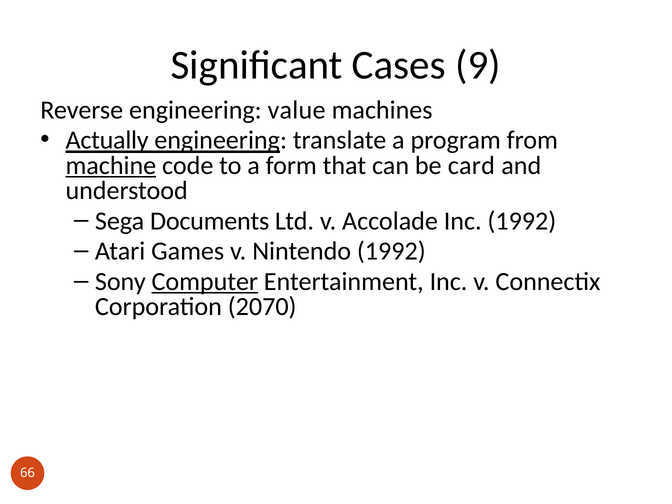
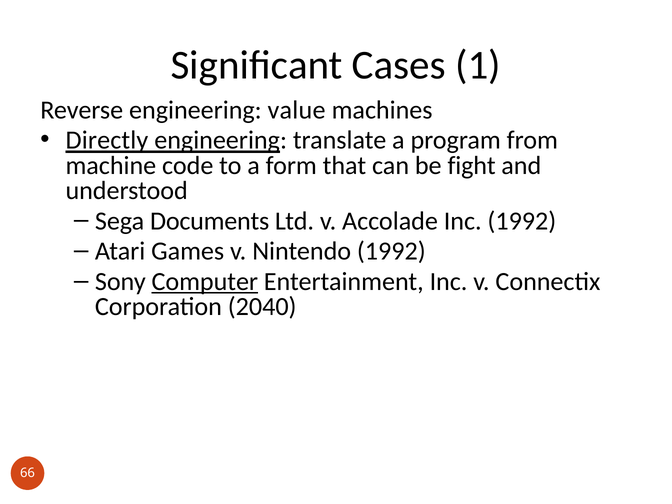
9: 9 -> 1
Actually: Actually -> Directly
machine underline: present -> none
card: card -> fight
2070: 2070 -> 2040
